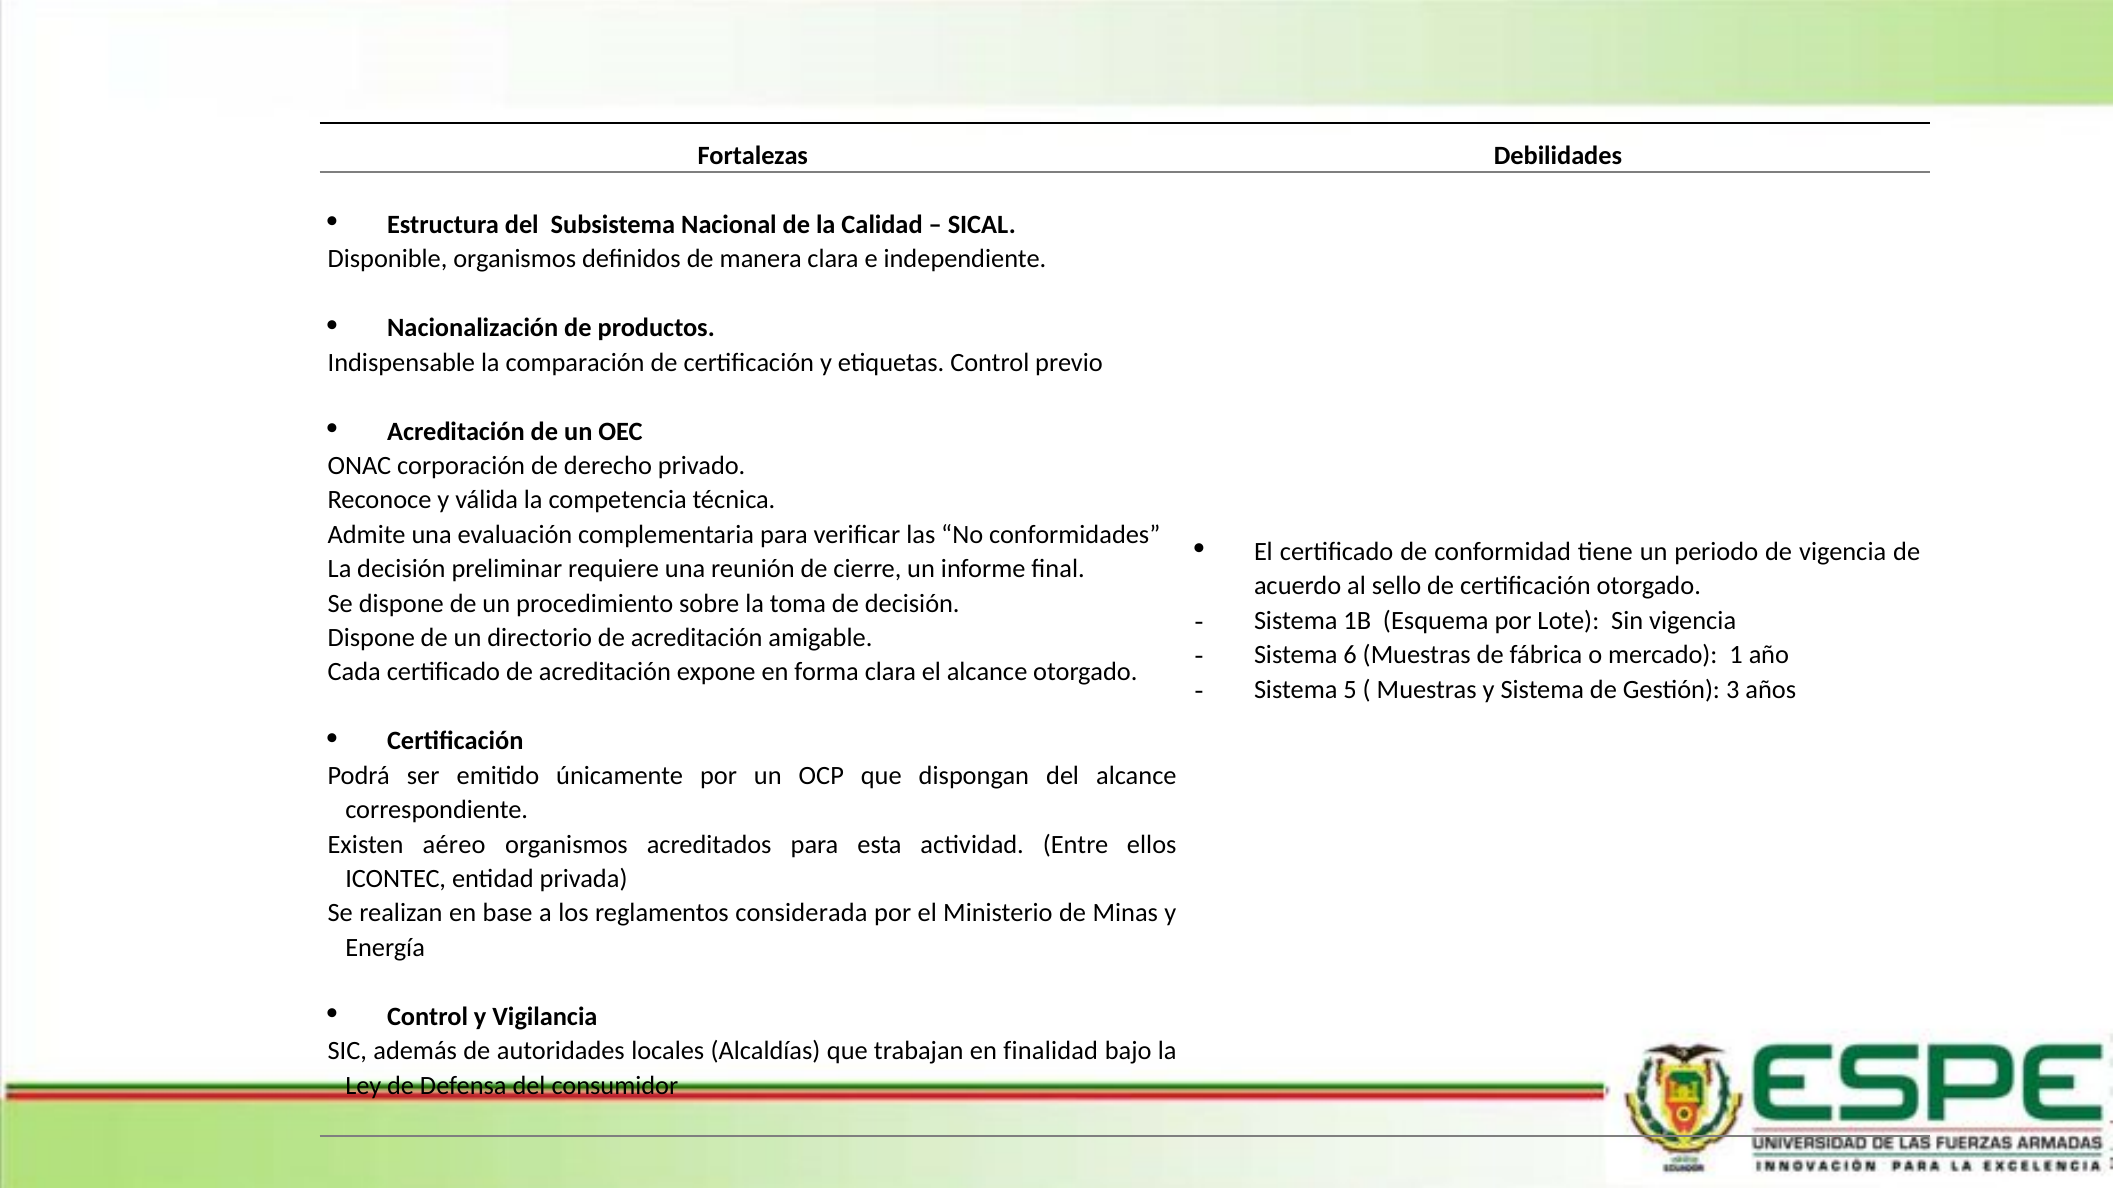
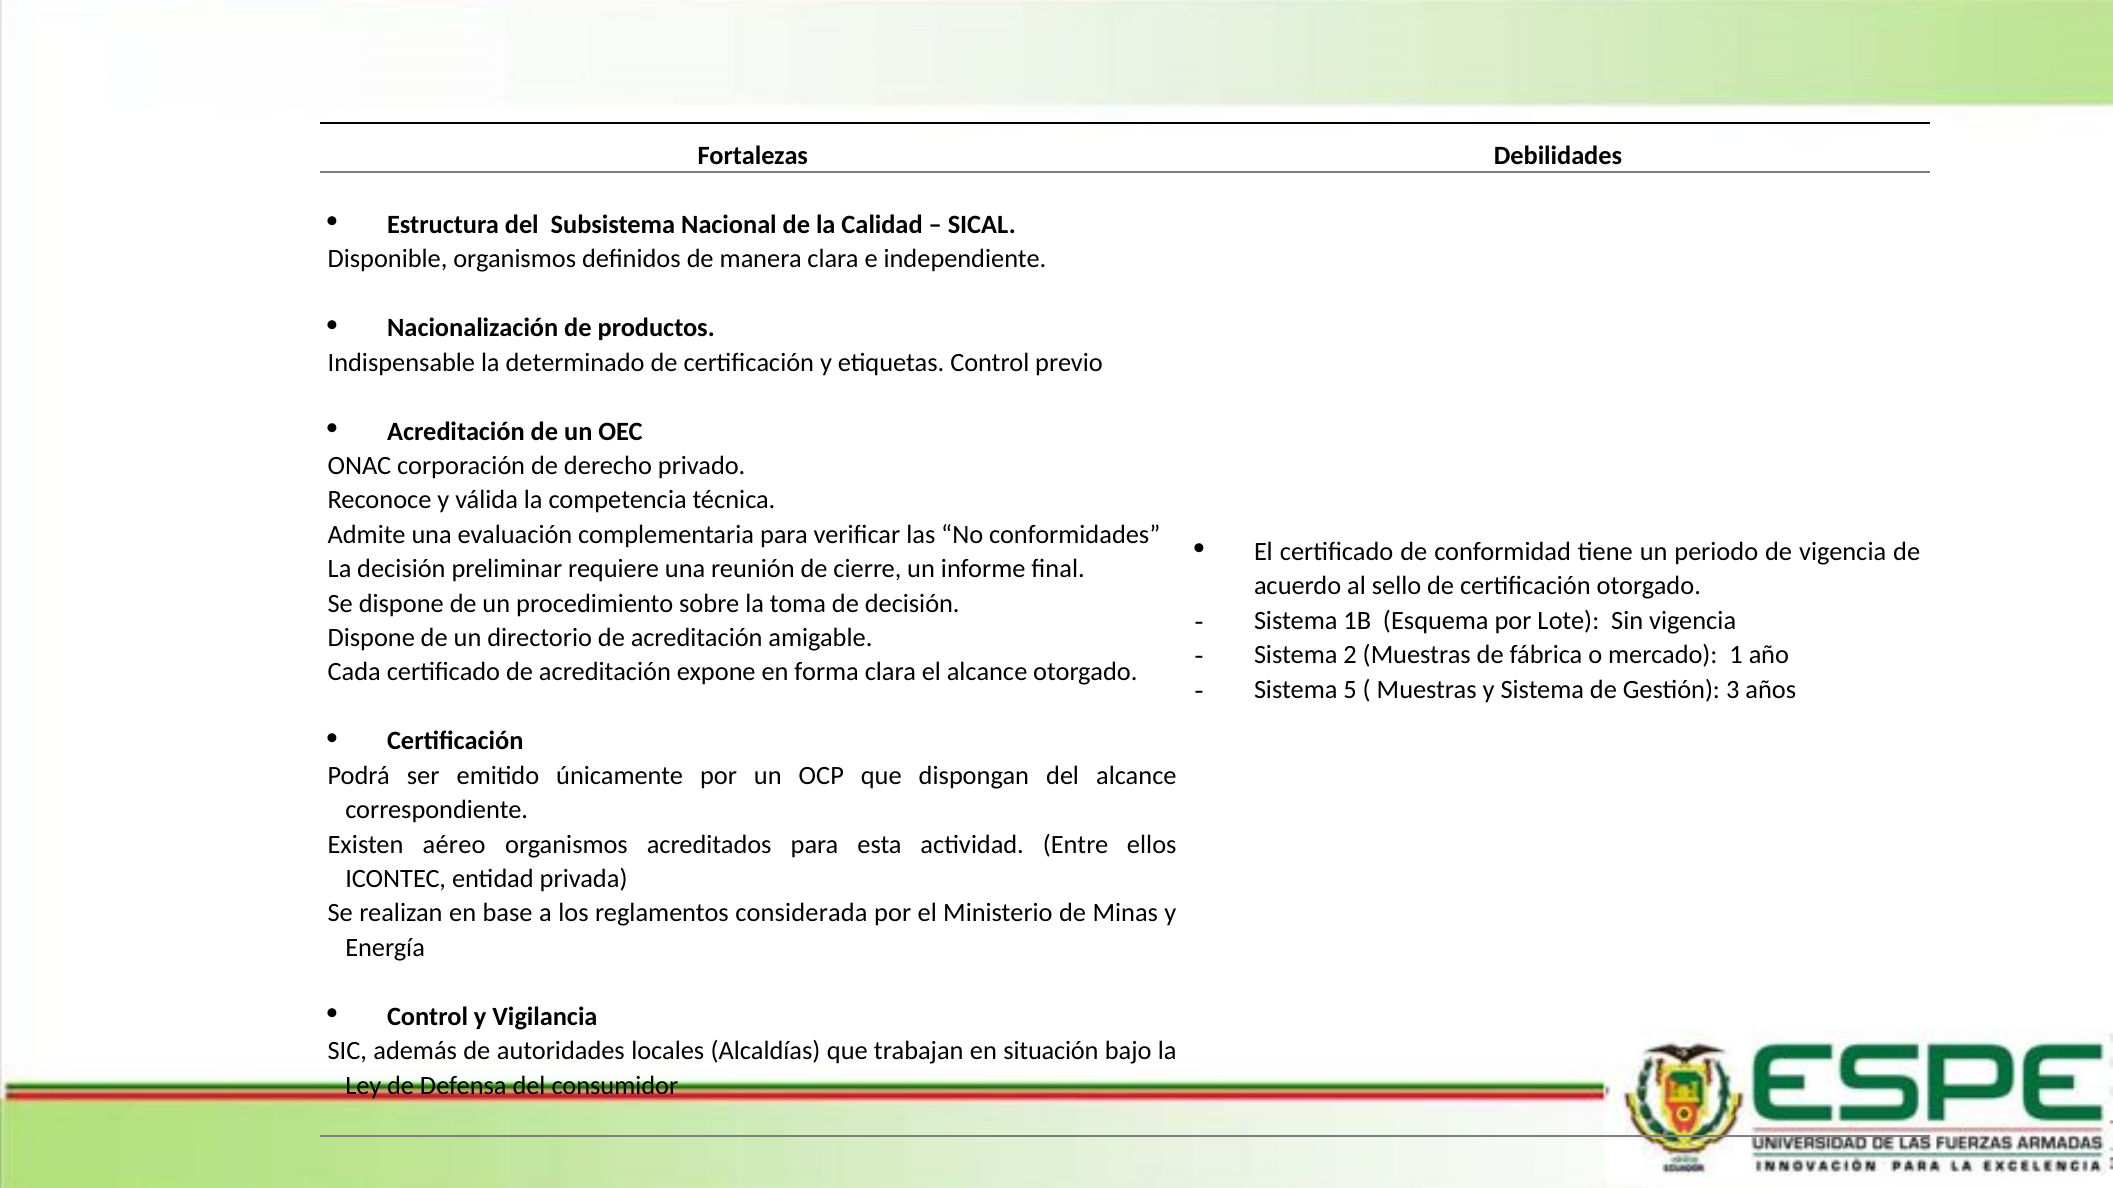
comparación: comparación -> determinado
6: 6 -> 2
finalidad: finalidad -> situación
